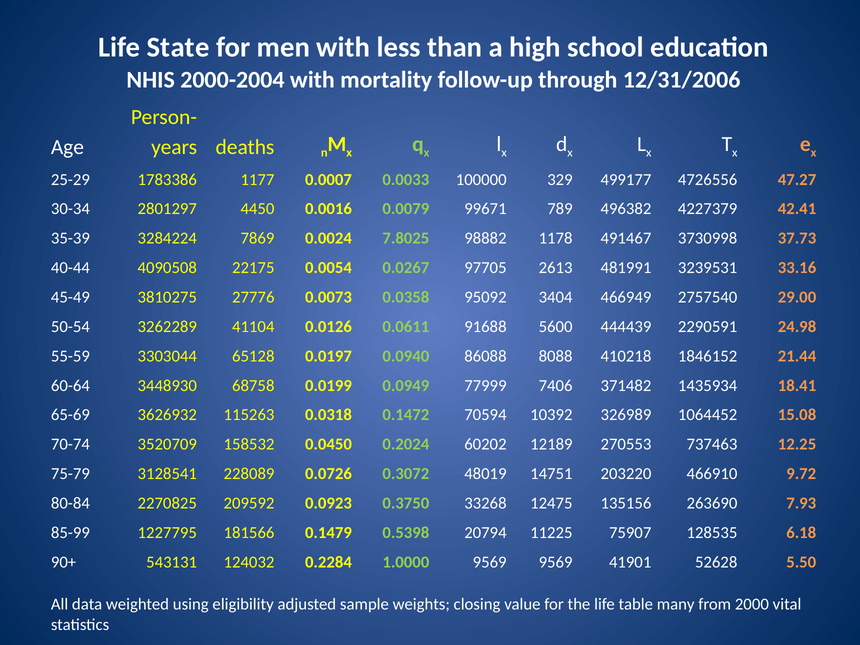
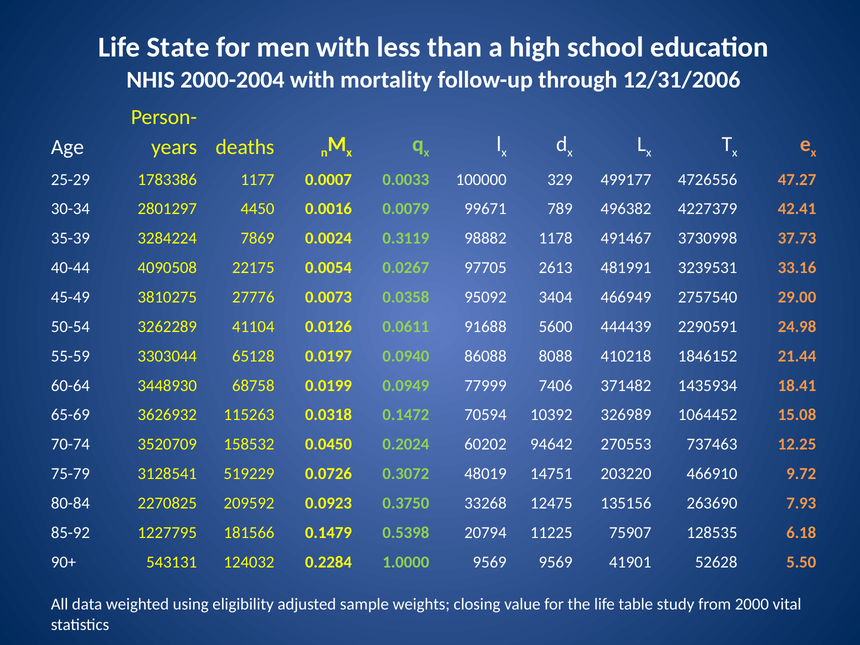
7.8025: 7.8025 -> 0.3119
12189: 12189 -> 94642
228089: 228089 -> 519229
85-99: 85-99 -> 85-92
many: many -> study
